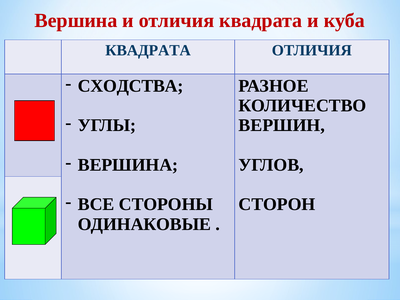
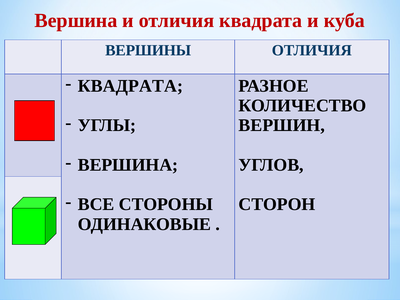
КВАДРАТА at (148, 50): КВАДРАТА -> ВЕРШИНЫ
СХОДСТВА at (131, 86): СХОДСТВА -> КВАДРАТА
